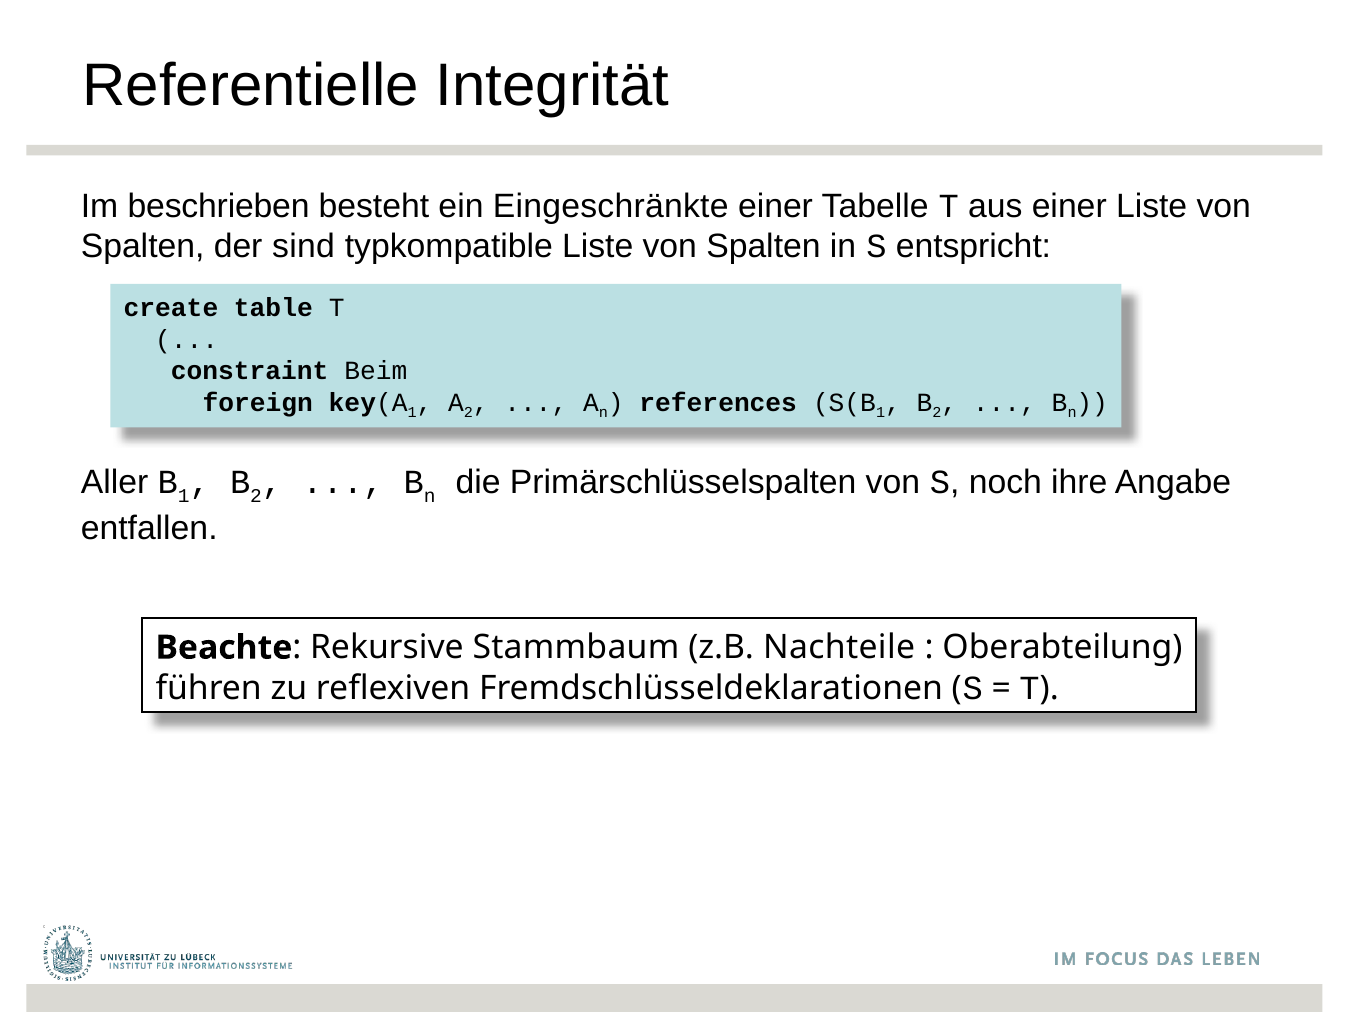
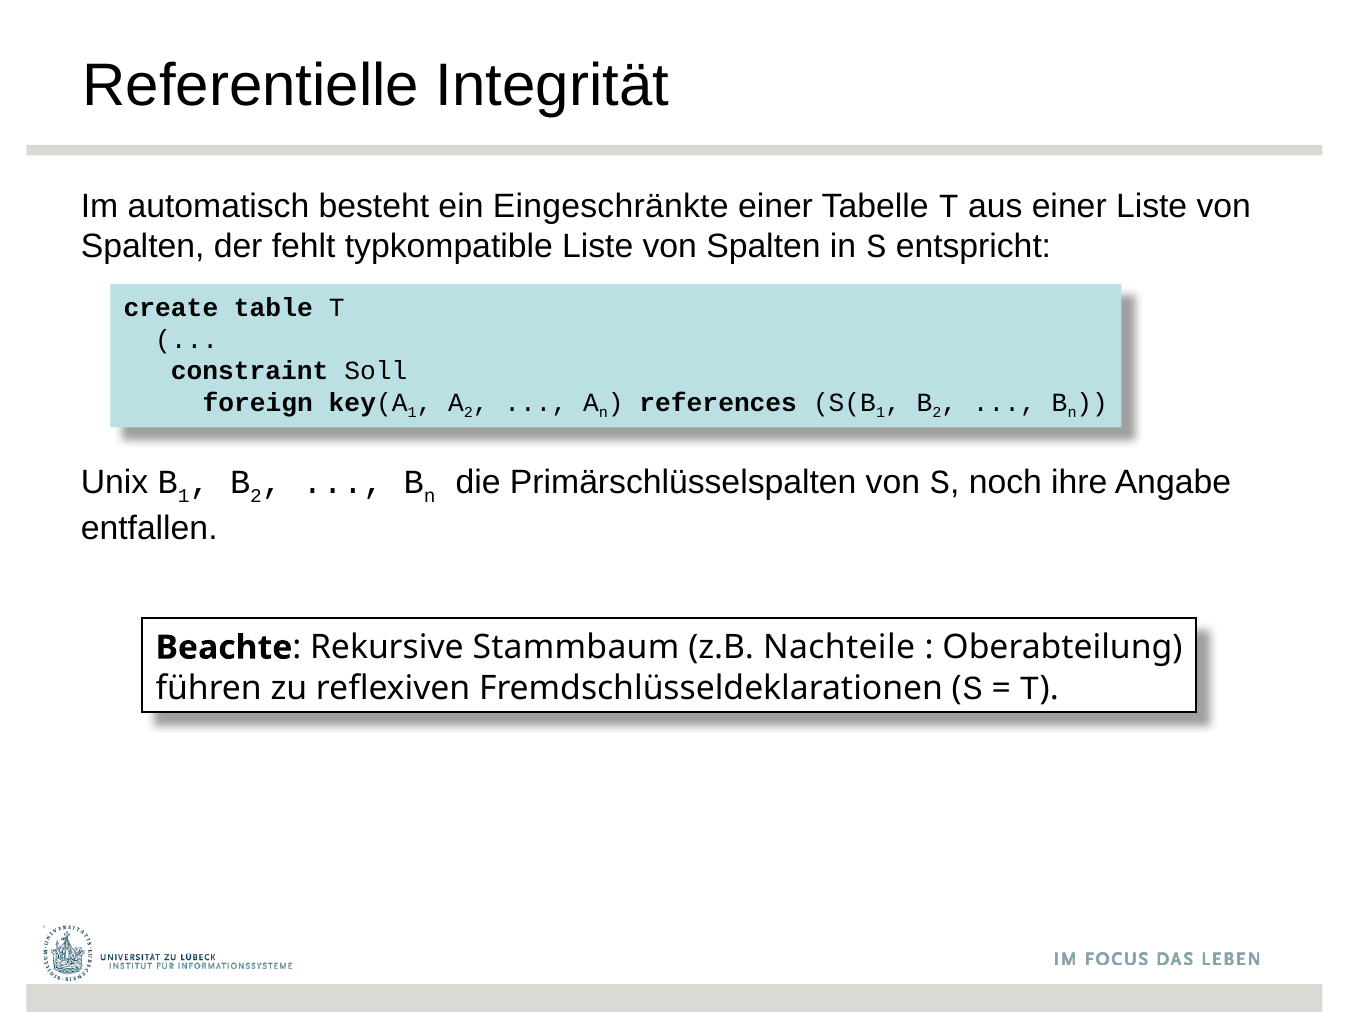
beschrieben: beschrieben -> automatisch
sind: sind -> fehlt
Beim: Beim -> Soll
Aller: Aller -> Unix
